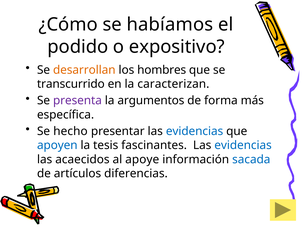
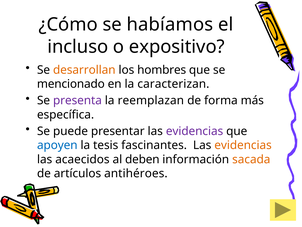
podido: podido -> incluso
transcurrido: transcurrido -> mencionado
argumentos: argumentos -> reemplazan
hecho: hecho -> puede
evidencias at (195, 131) colour: blue -> purple
evidencias at (243, 145) colour: blue -> orange
apoye: apoye -> deben
sacada colour: blue -> orange
diferencias: diferencias -> antihéroes
